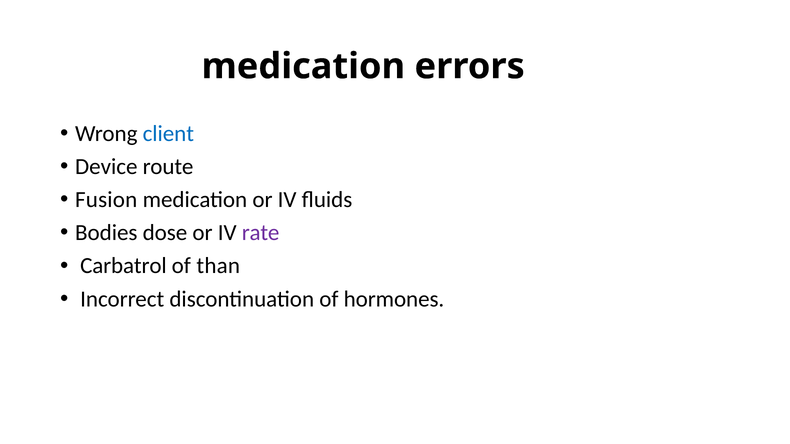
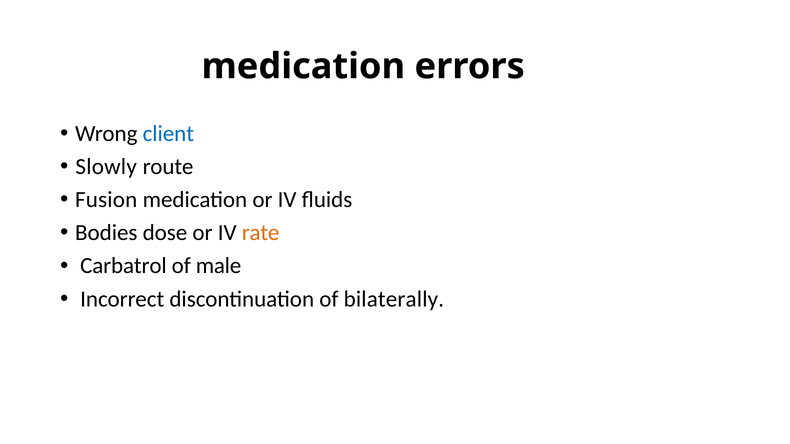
Device: Device -> Slowly
rate colour: purple -> orange
than: than -> male
hormones: hormones -> bilaterally
